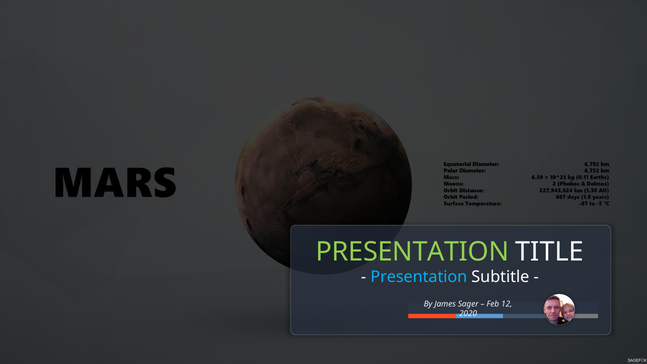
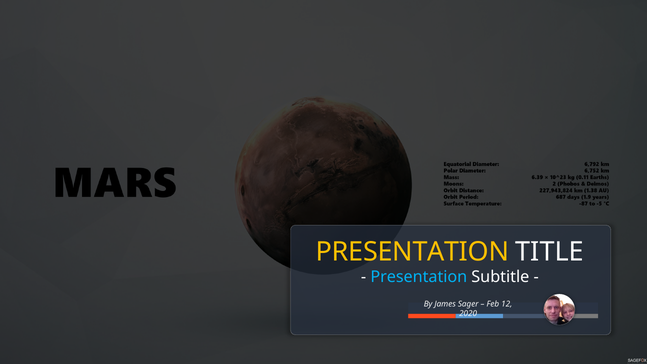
PRESENTATION at (413, 252) colour: light green -> yellow
